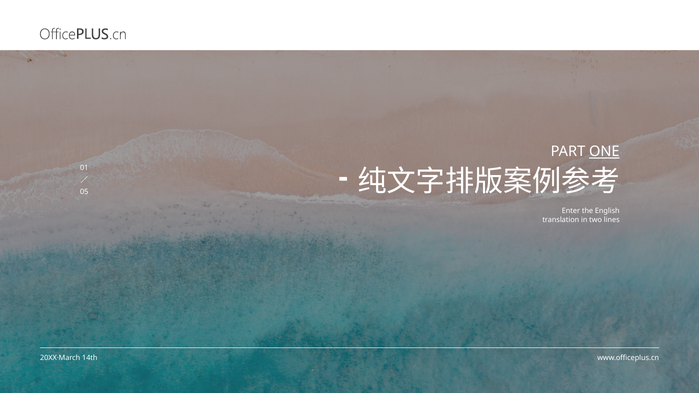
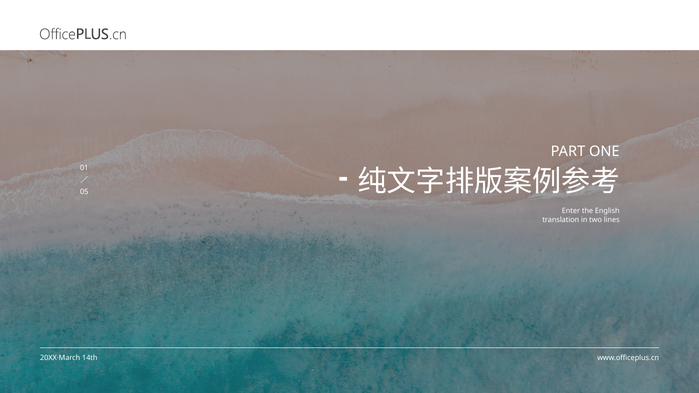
ONE underline: present -> none
